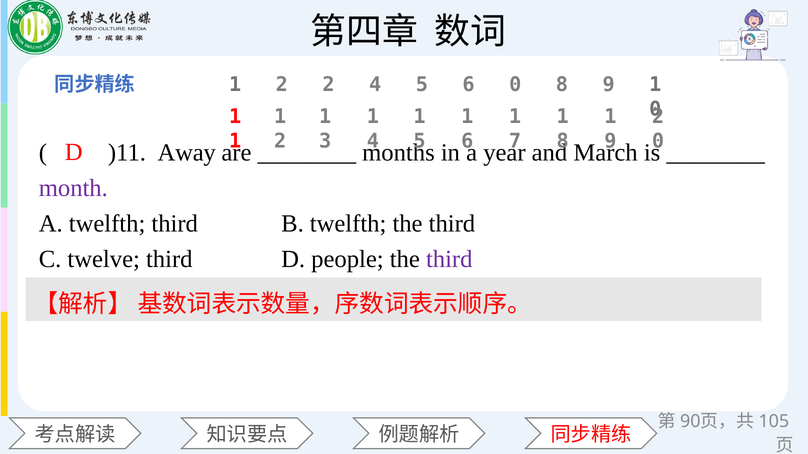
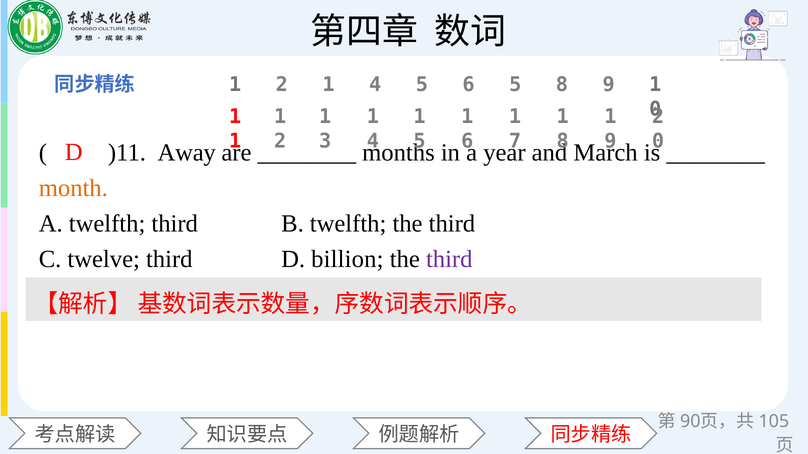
2 at (328, 85): 2 -> 1
6 0: 0 -> 5
month colour: purple -> orange
people: people -> billion
